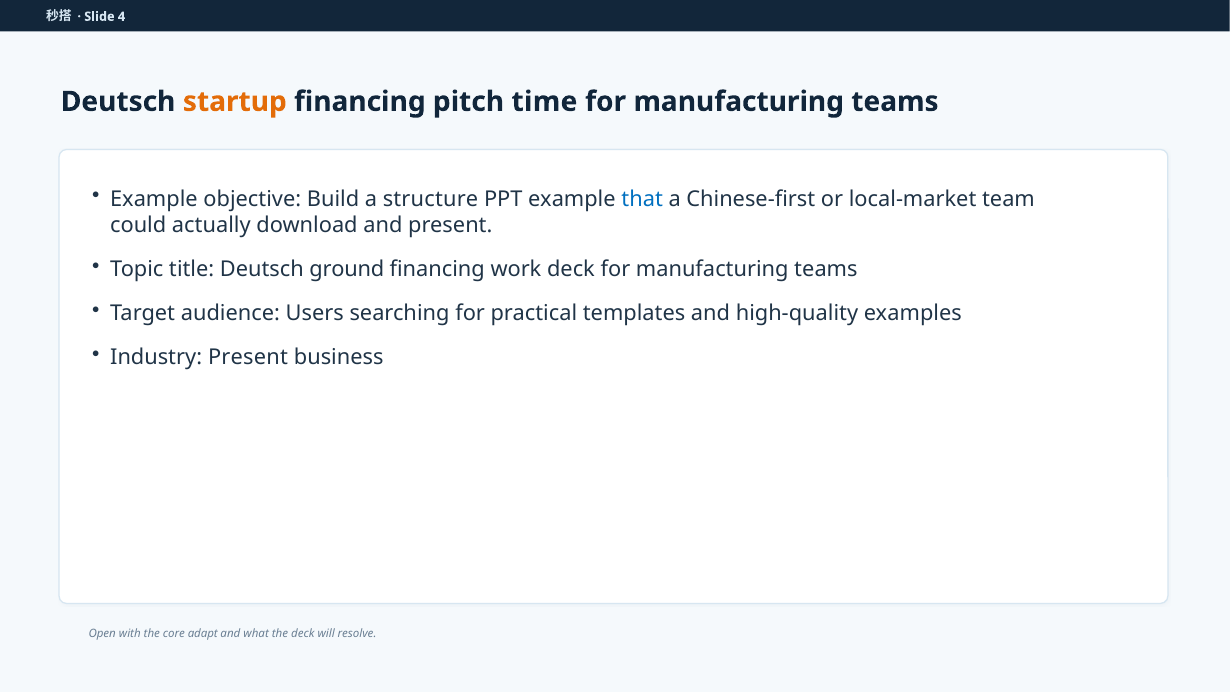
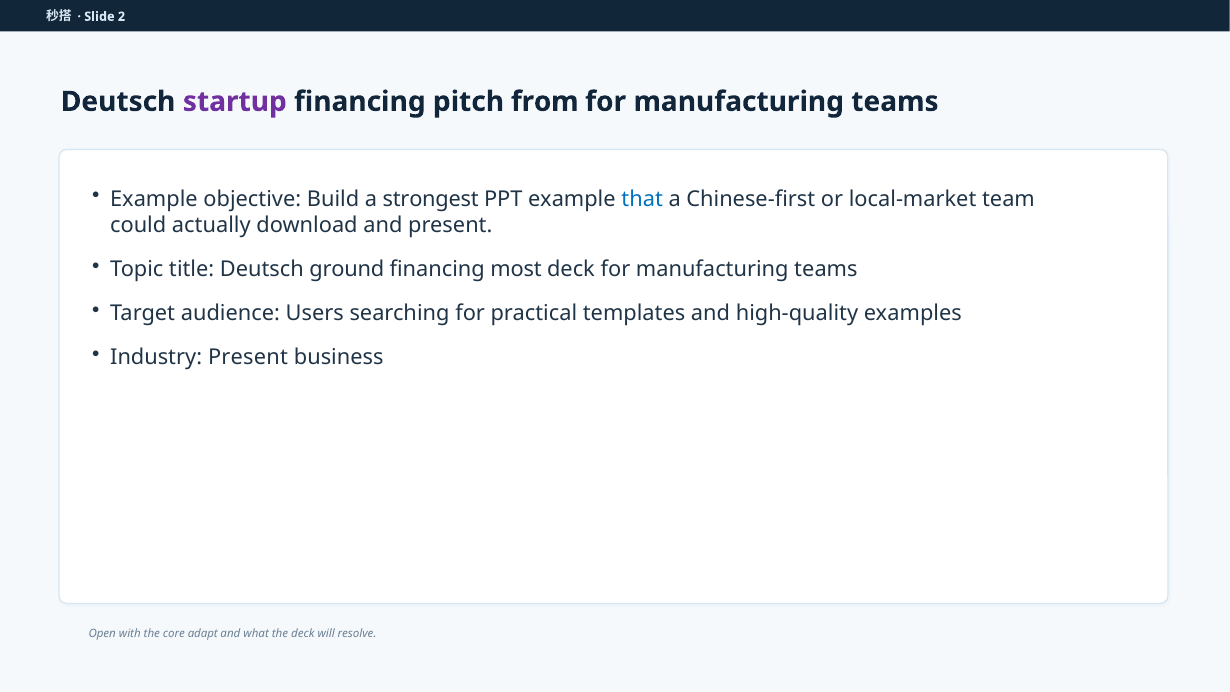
4: 4 -> 2
startup colour: orange -> purple
time: time -> from
structure: structure -> strongest
work: work -> most
